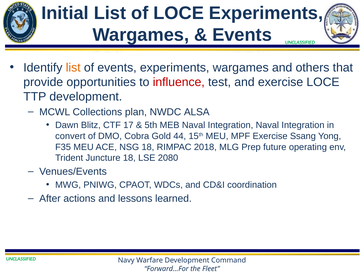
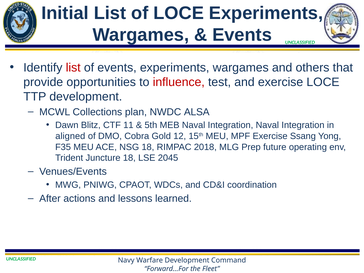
list at (73, 68) colour: orange -> red
17: 17 -> 11
convert: convert -> aligned
44: 44 -> 12
2080: 2080 -> 2045
